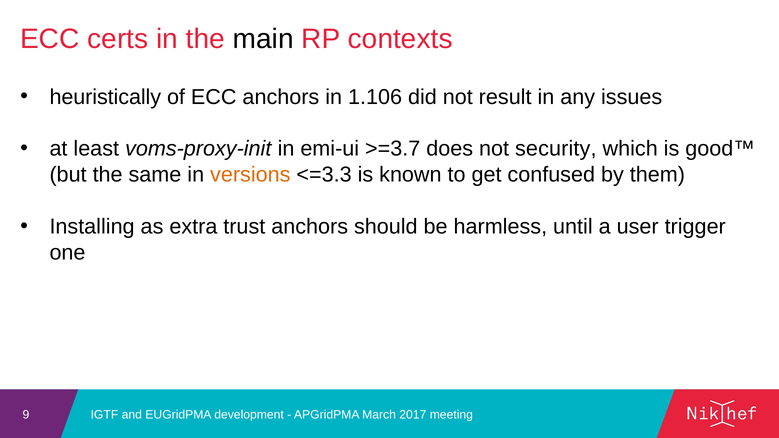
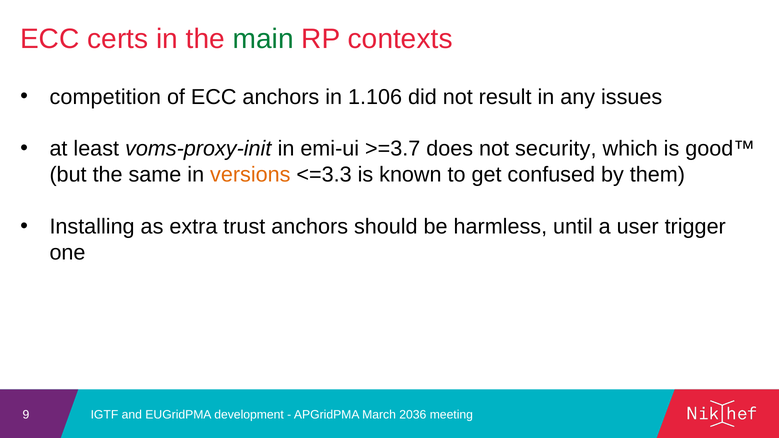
main colour: black -> green
heuristically: heuristically -> competition
2017: 2017 -> 2036
